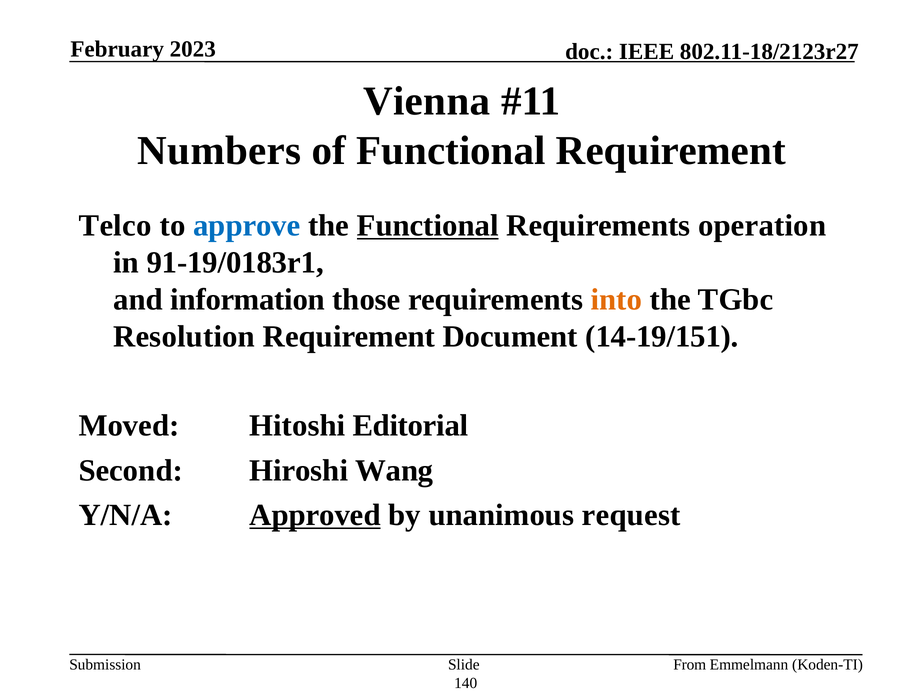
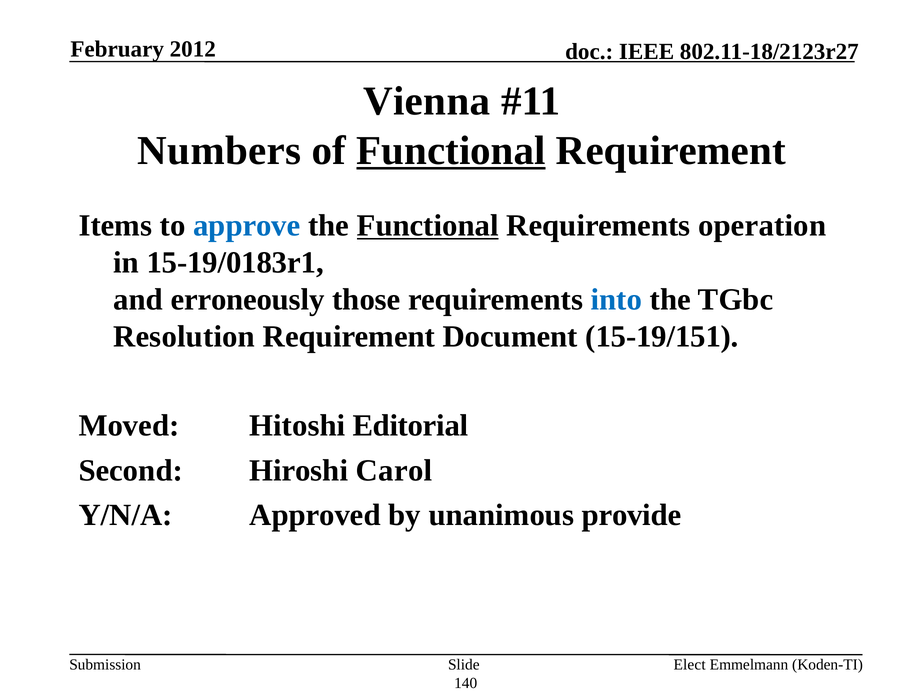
2023: 2023 -> 2012
Functional at (451, 151) underline: none -> present
Telco: Telco -> Items
91-19/0183r1: 91-19/0183r1 -> 15-19/0183r1
information: information -> erroneously
into colour: orange -> blue
14-19/151: 14-19/151 -> 15-19/151
Wang: Wang -> Carol
Approved underline: present -> none
request: request -> provide
From: From -> Elect
